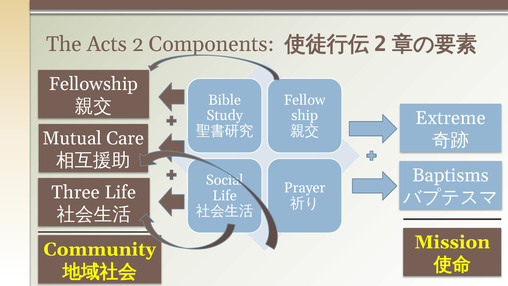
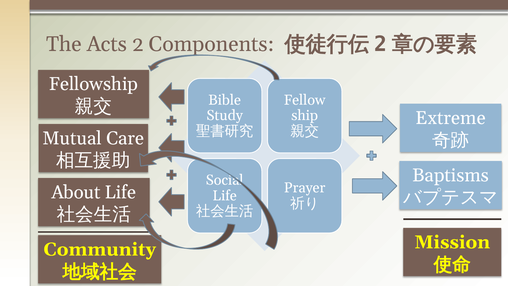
Three: Three -> About
